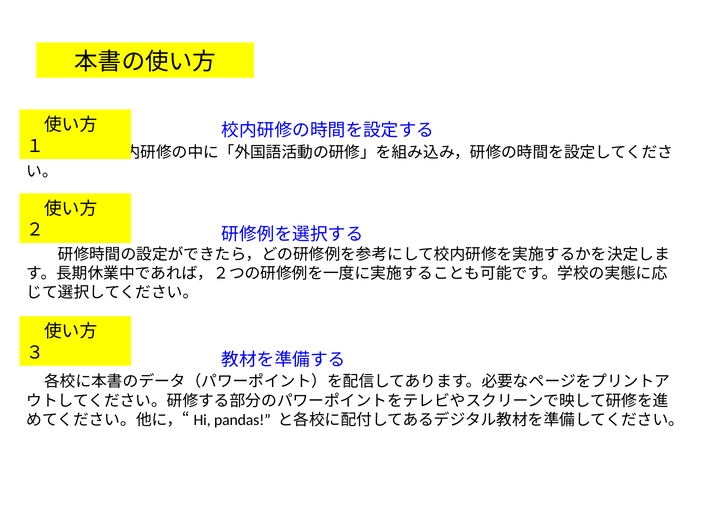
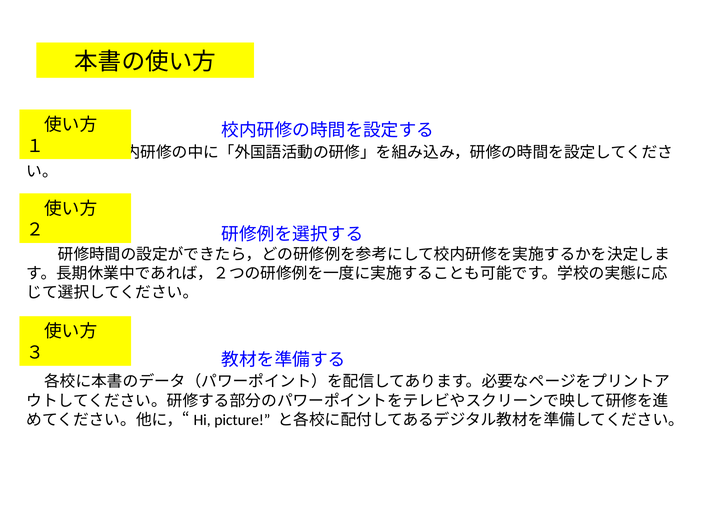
pandas: pandas -> picture
